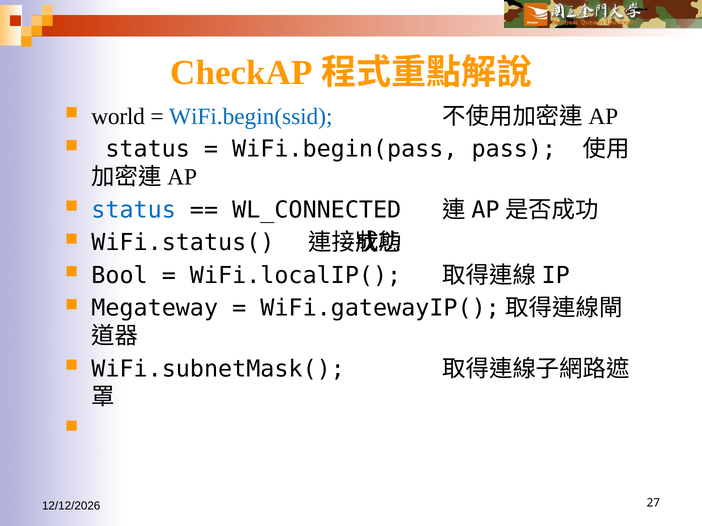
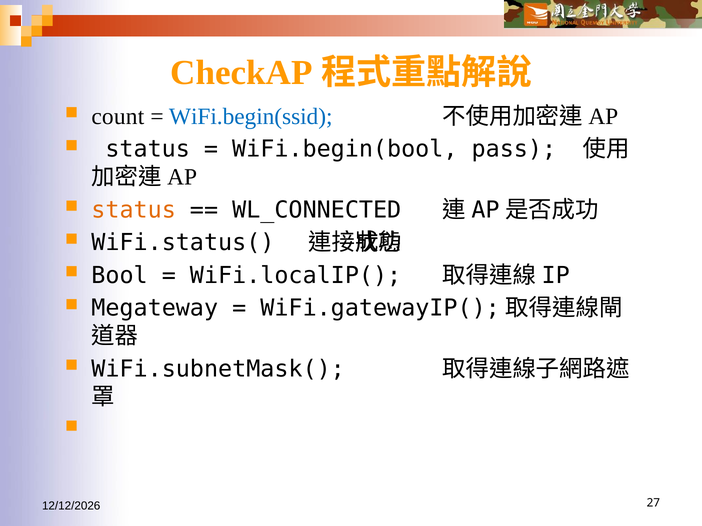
world: world -> count
WiFi.begin(pass: WiFi.begin(pass -> WiFi.begin(bool
status at (134, 210) colour: blue -> orange
